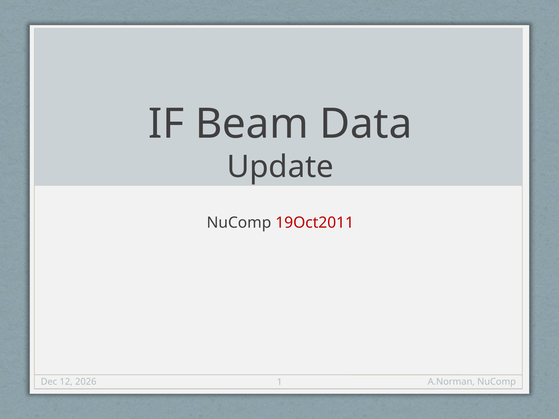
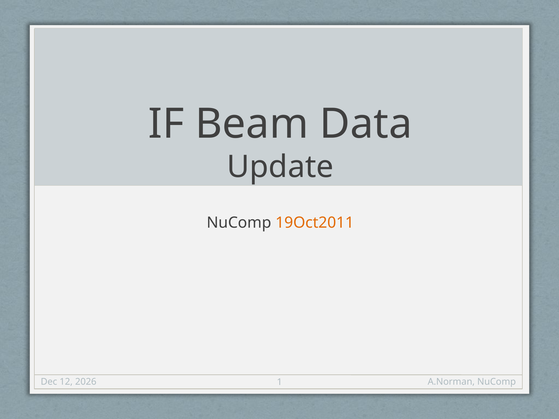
19Oct2011 colour: red -> orange
